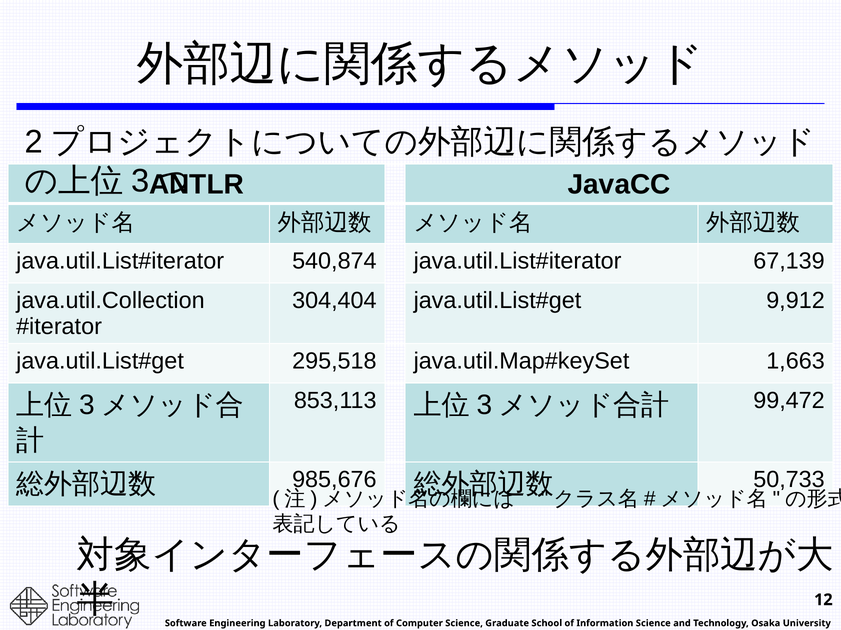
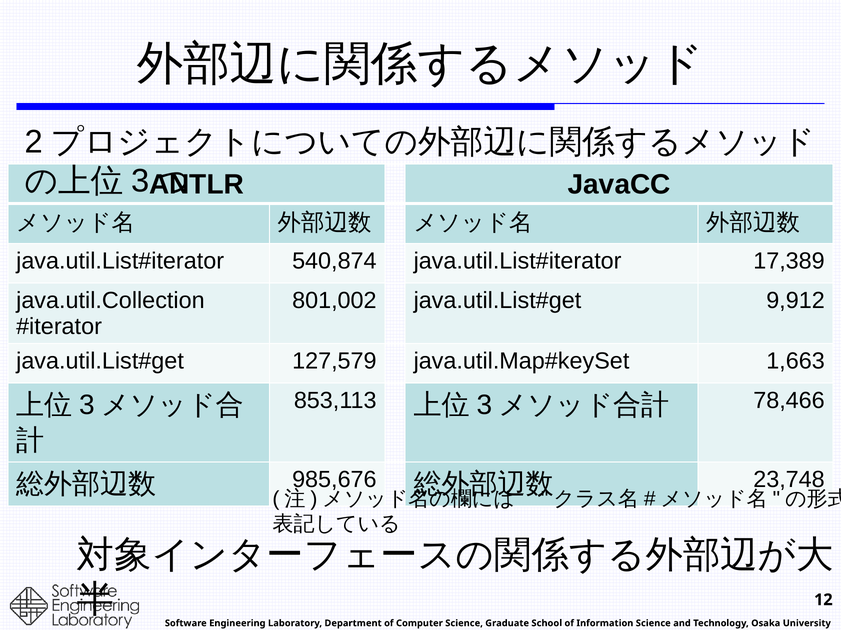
67,139: 67,139 -> 17,389
304,404: 304,404 -> 801,002
295,518: 295,518 -> 127,579
99,472: 99,472 -> 78,466
50,733: 50,733 -> 23,748
